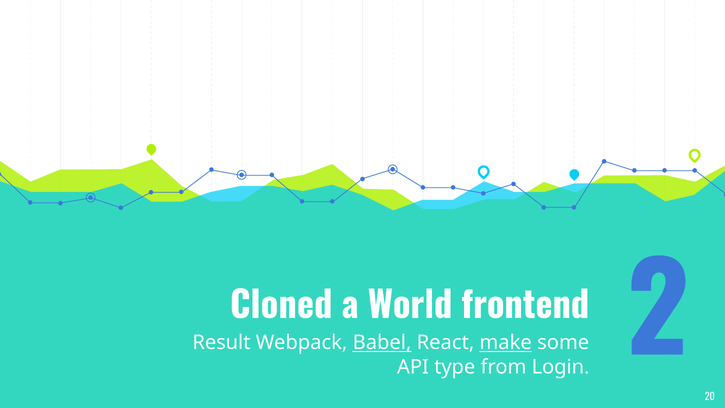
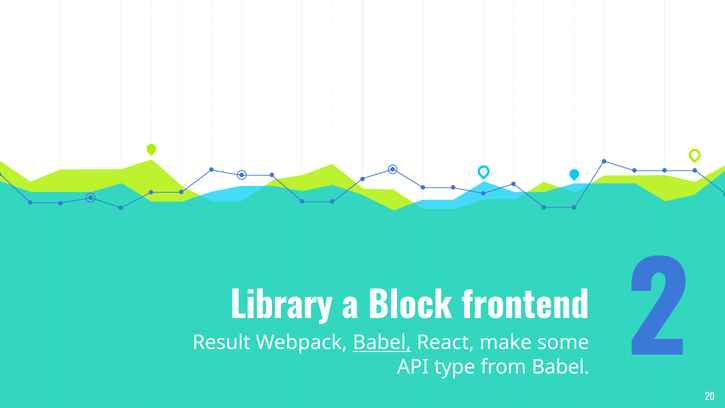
Cloned: Cloned -> Library
World: World -> Block
make underline: present -> none
from Login: Login -> Babel
